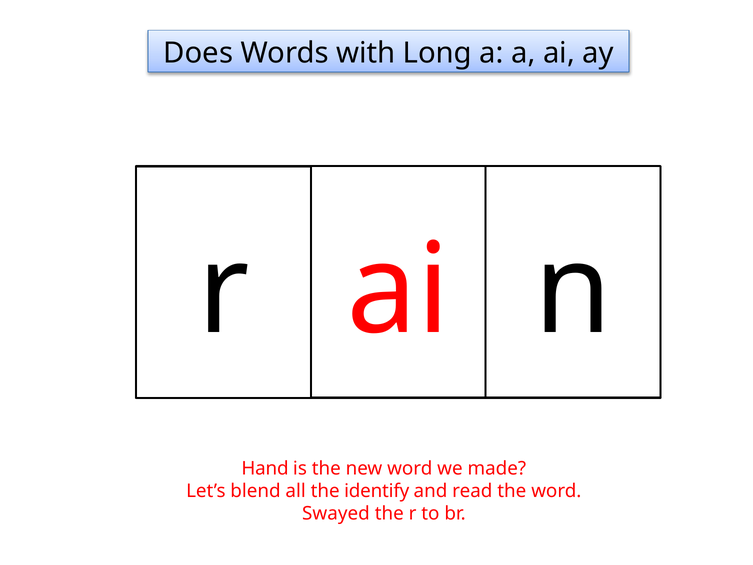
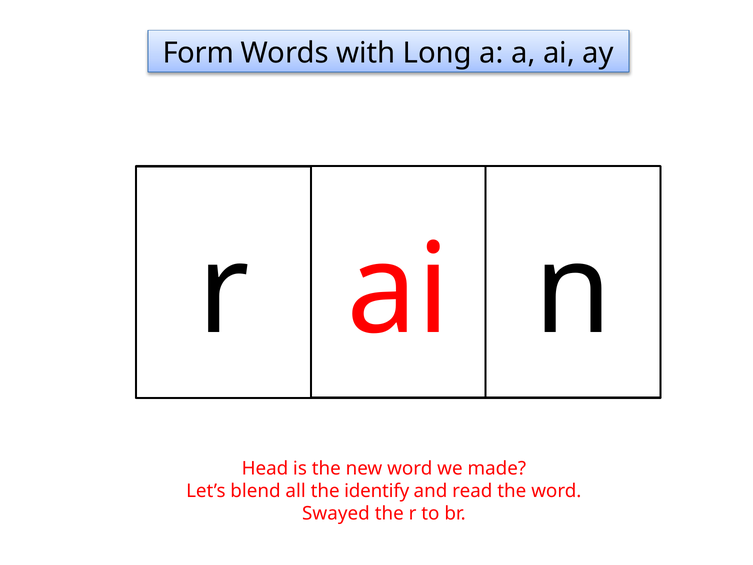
Does: Does -> Form
Hand: Hand -> Head
